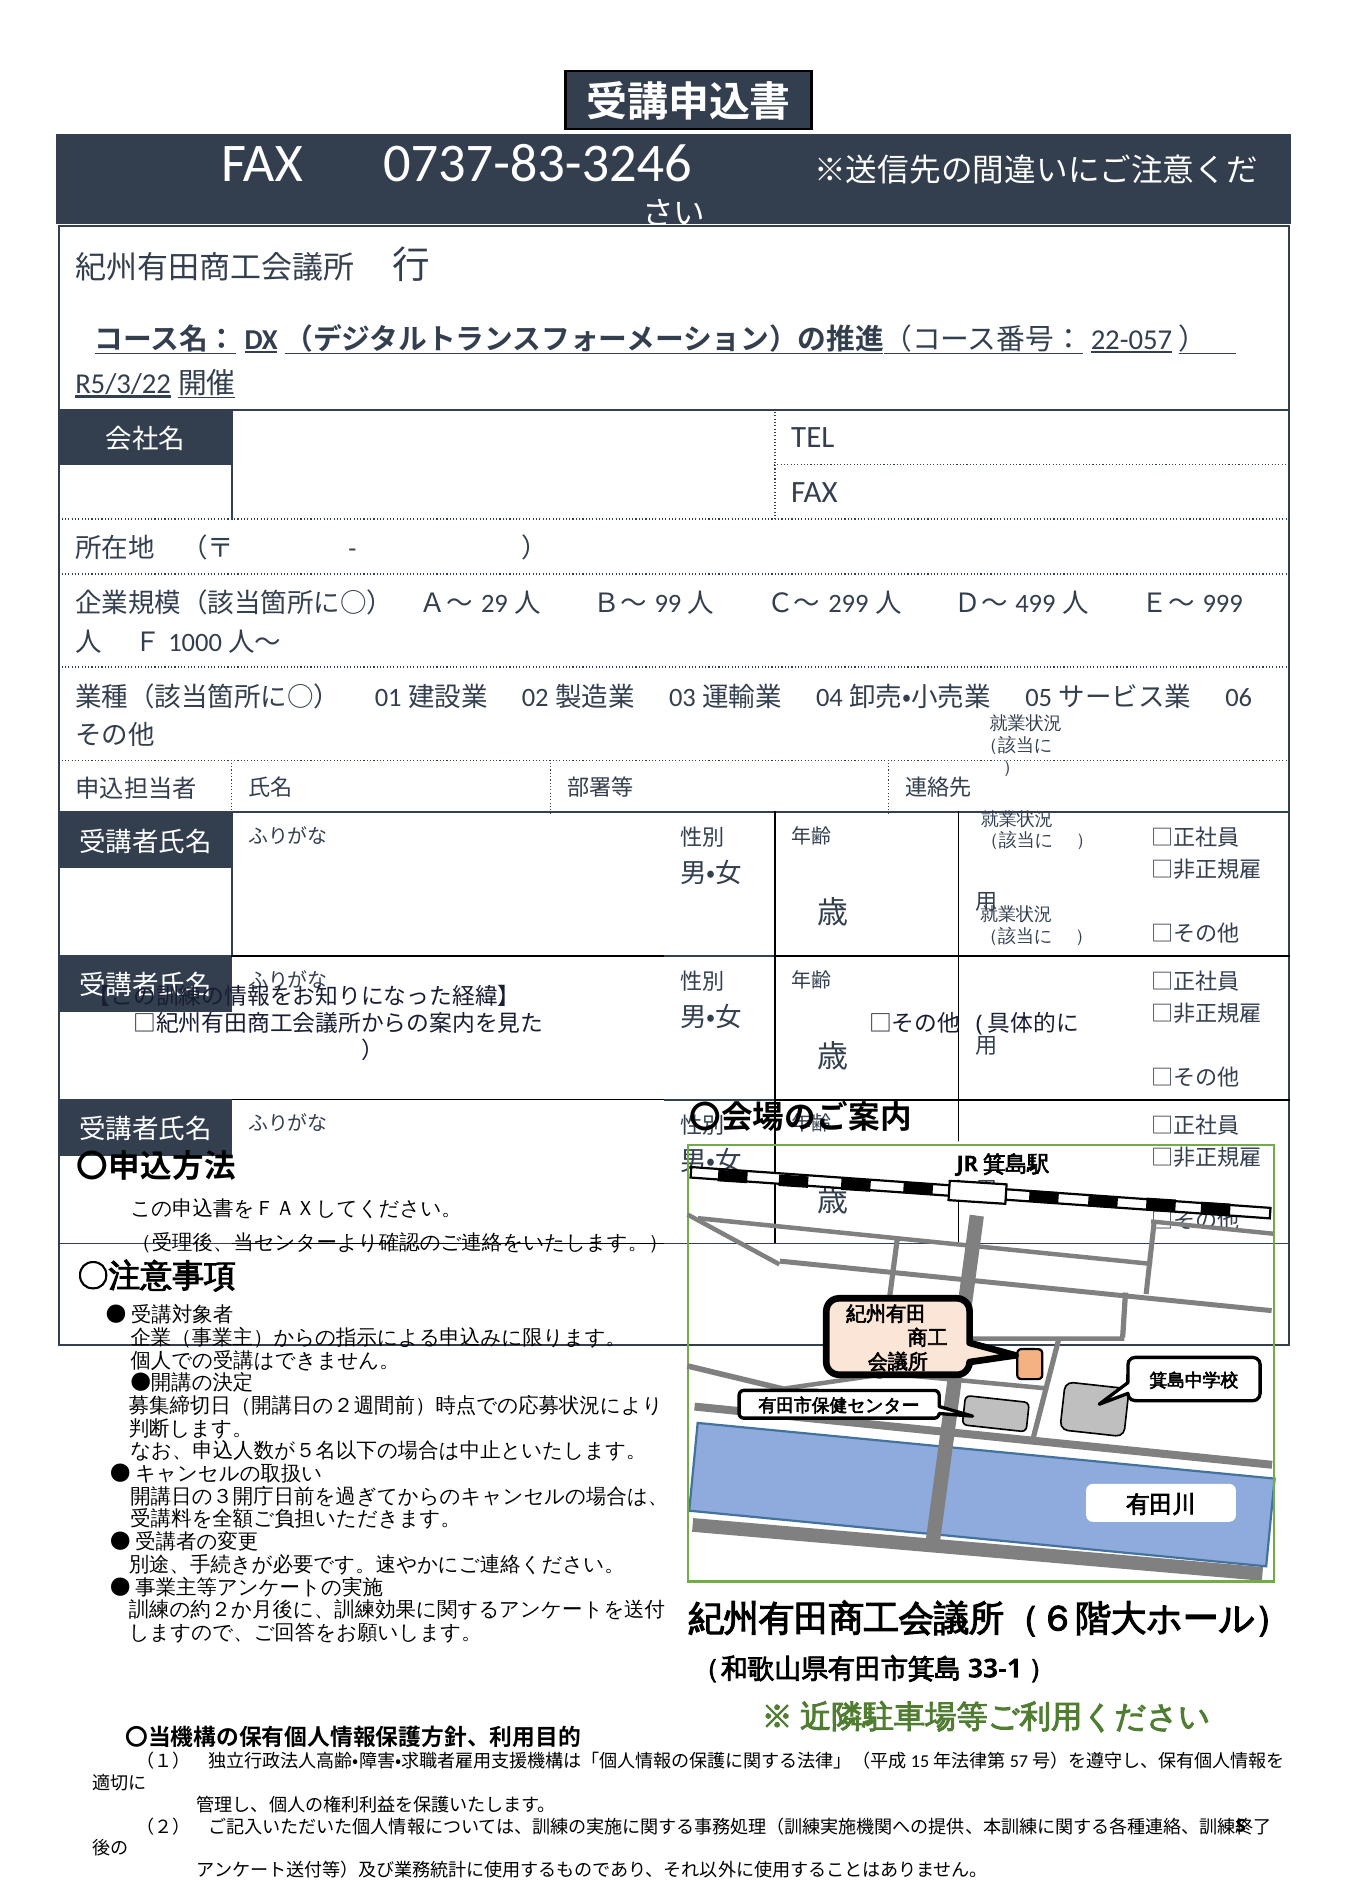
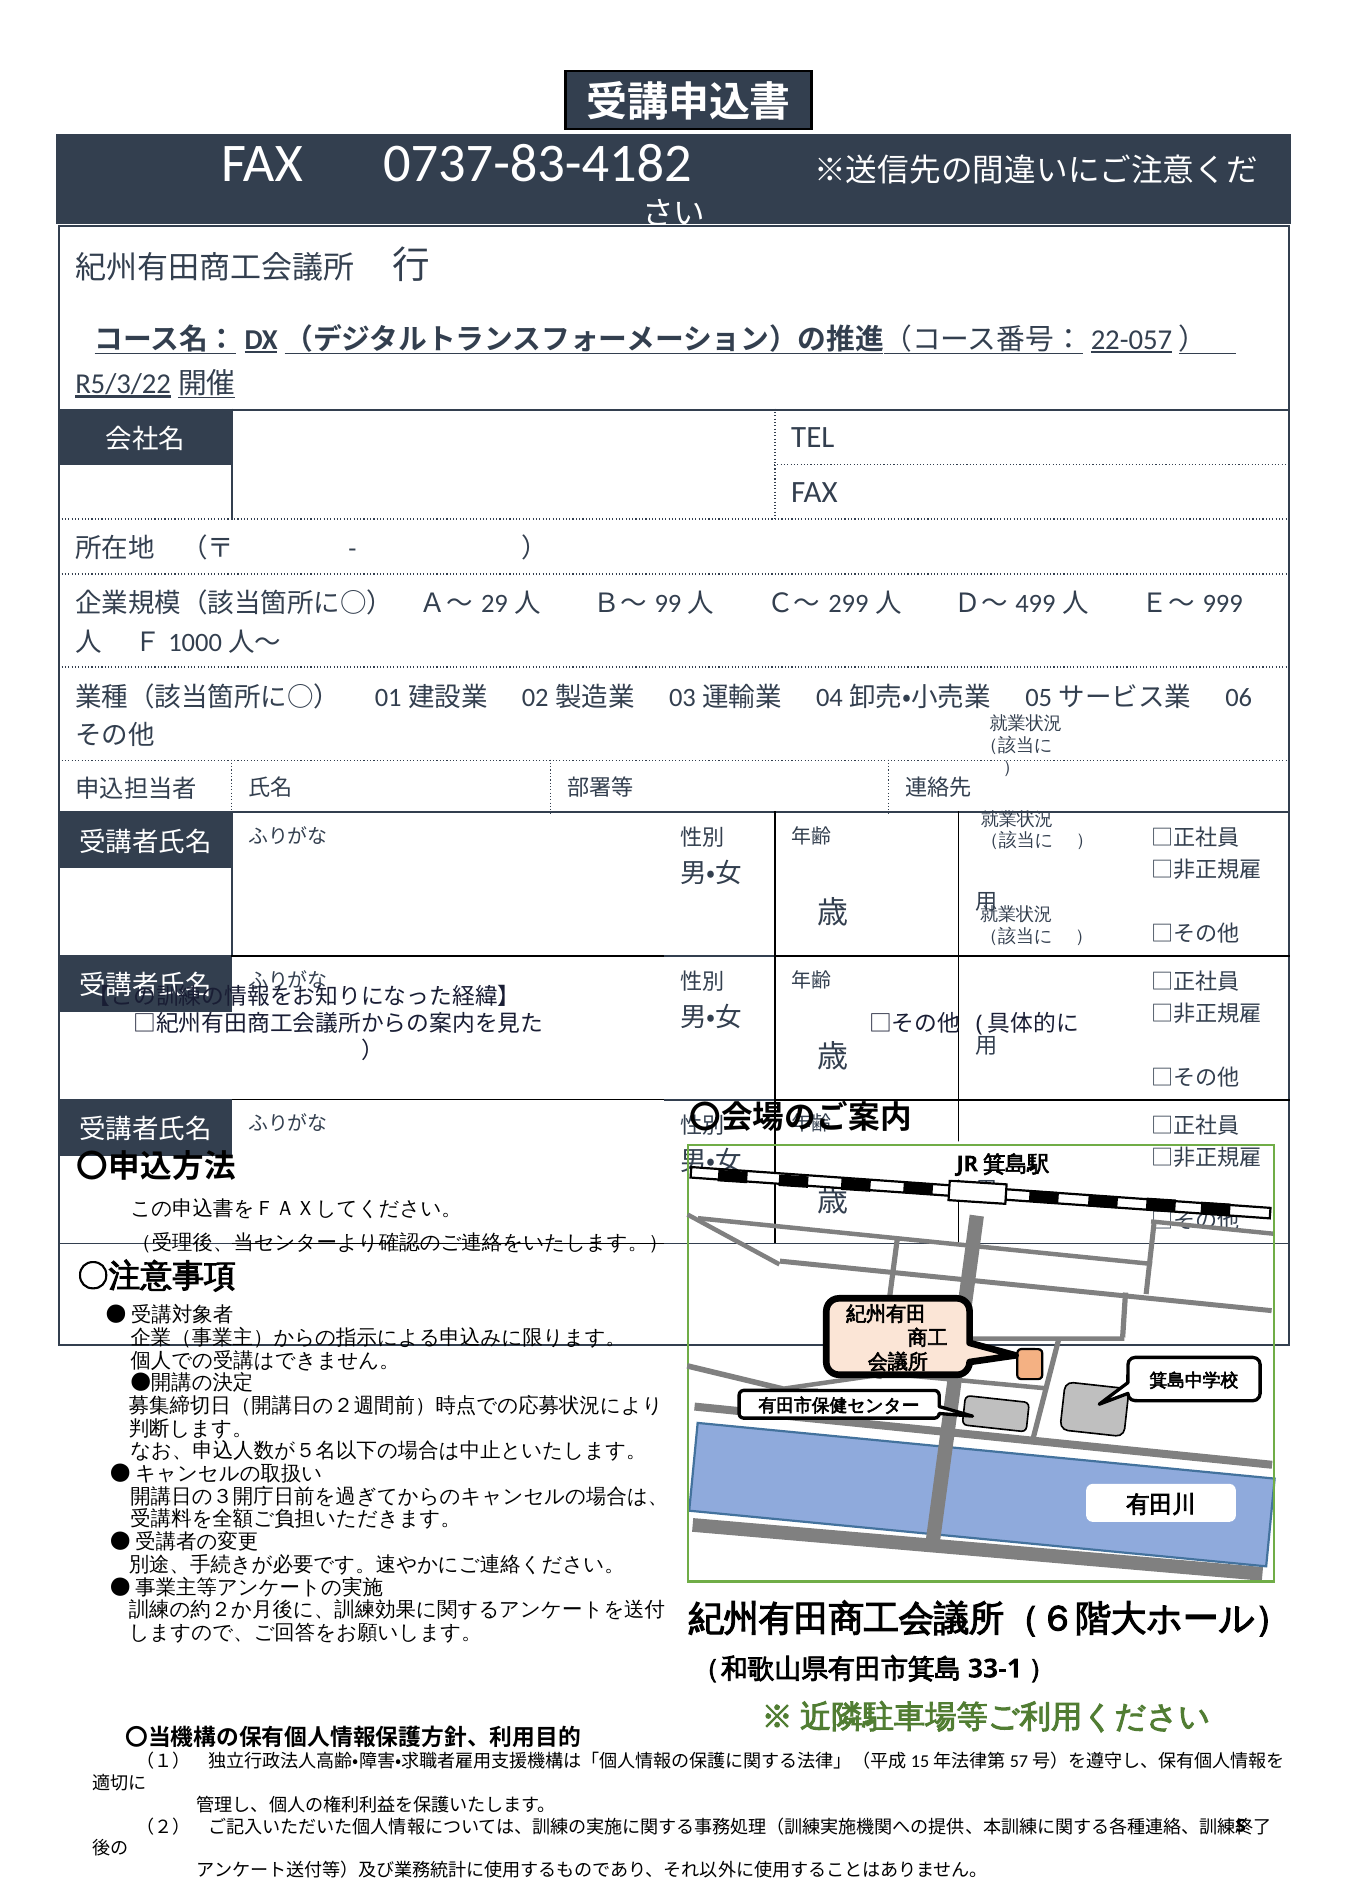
0737-83-3246: 0737-83-3246 -> 0737-83-4182
